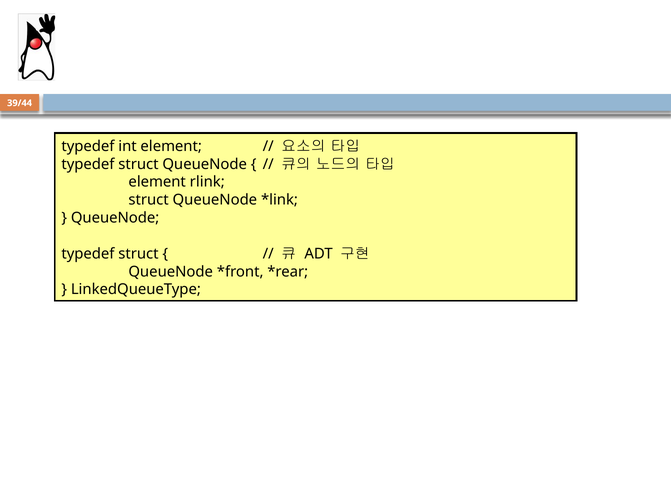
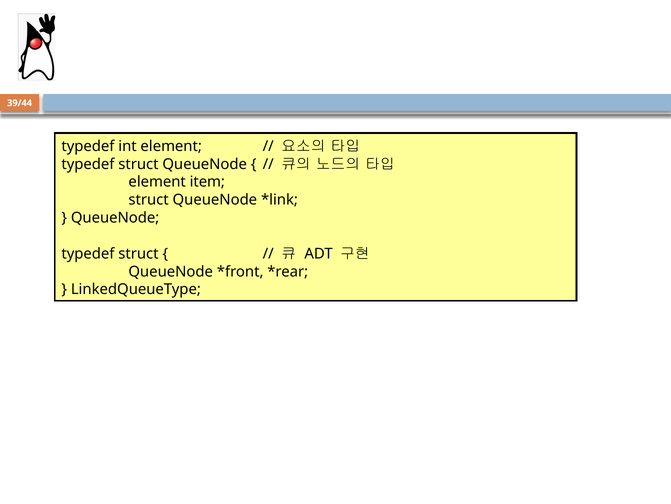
rlink: rlink -> item
